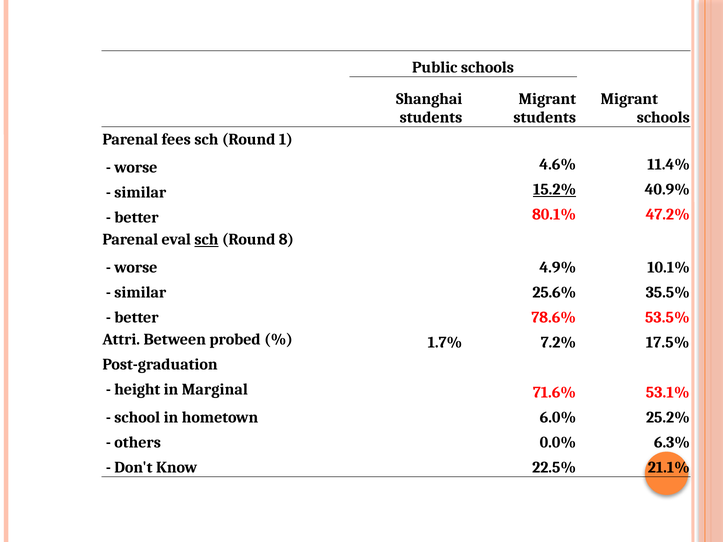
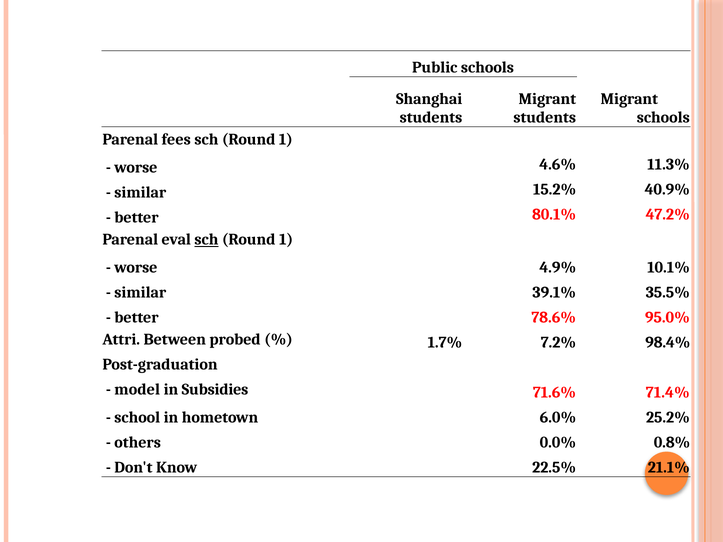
11.4%: 11.4% -> 11.3%
15.2% underline: present -> none
8 at (286, 240): 8 -> 1
25.6%: 25.6% -> 39.1%
53.5%: 53.5% -> 95.0%
17.5%: 17.5% -> 98.4%
height: height -> model
Marginal: Marginal -> Subsidies
53.1%: 53.1% -> 71.4%
6.3%: 6.3% -> 0.8%
